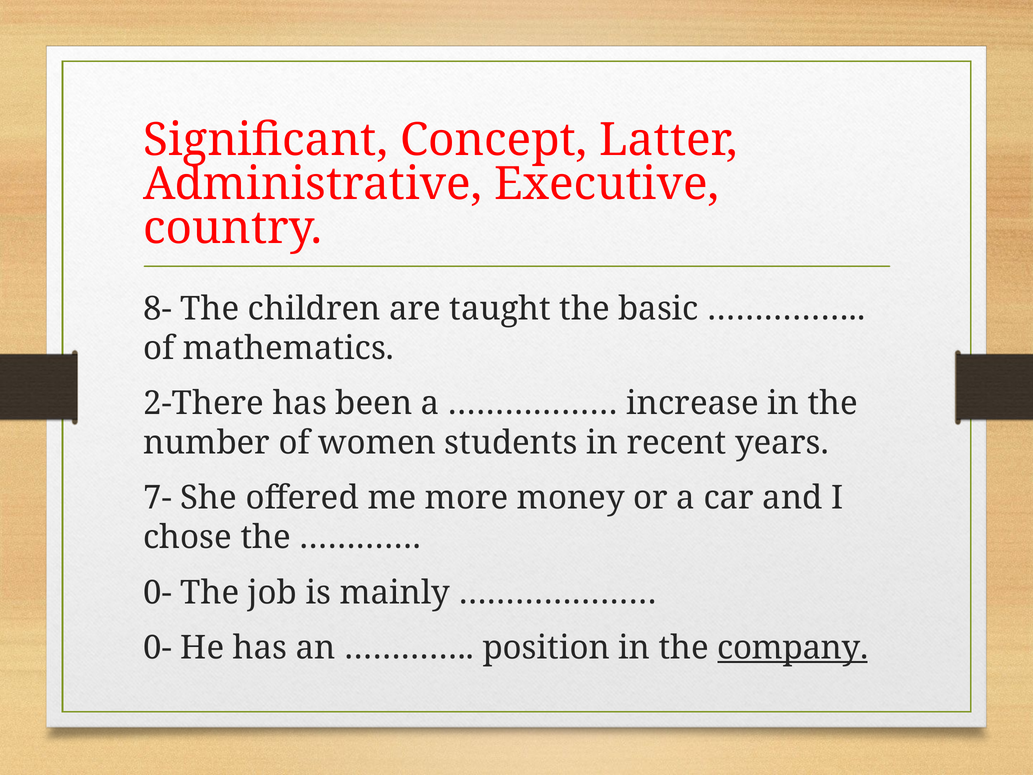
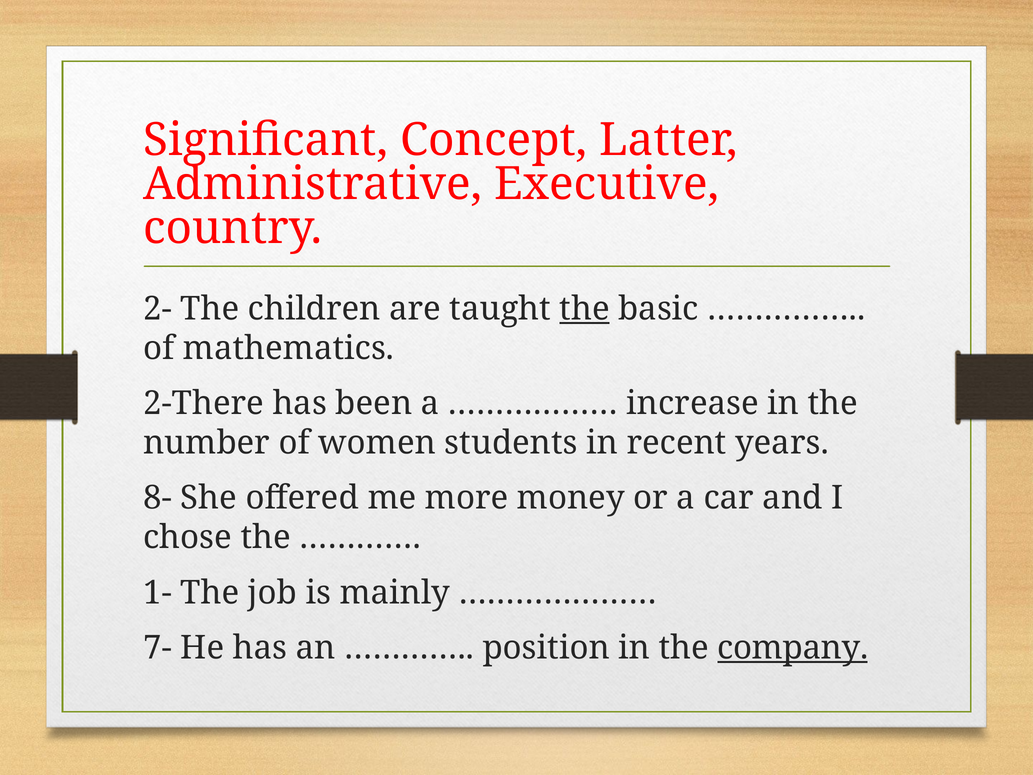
8-: 8- -> 2-
the at (585, 309) underline: none -> present
7-: 7- -> 8-
0- at (158, 592): 0- -> 1-
0- at (158, 648): 0- -> 7-
